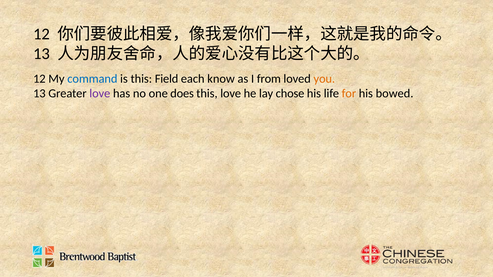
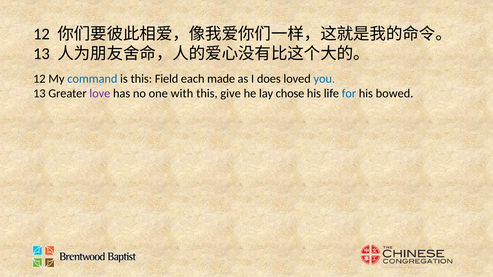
know: know -> made
from: from -> does
you colour: orange -> blue
does: does -> with
this love: love -> give
for colour: orange -> blue
